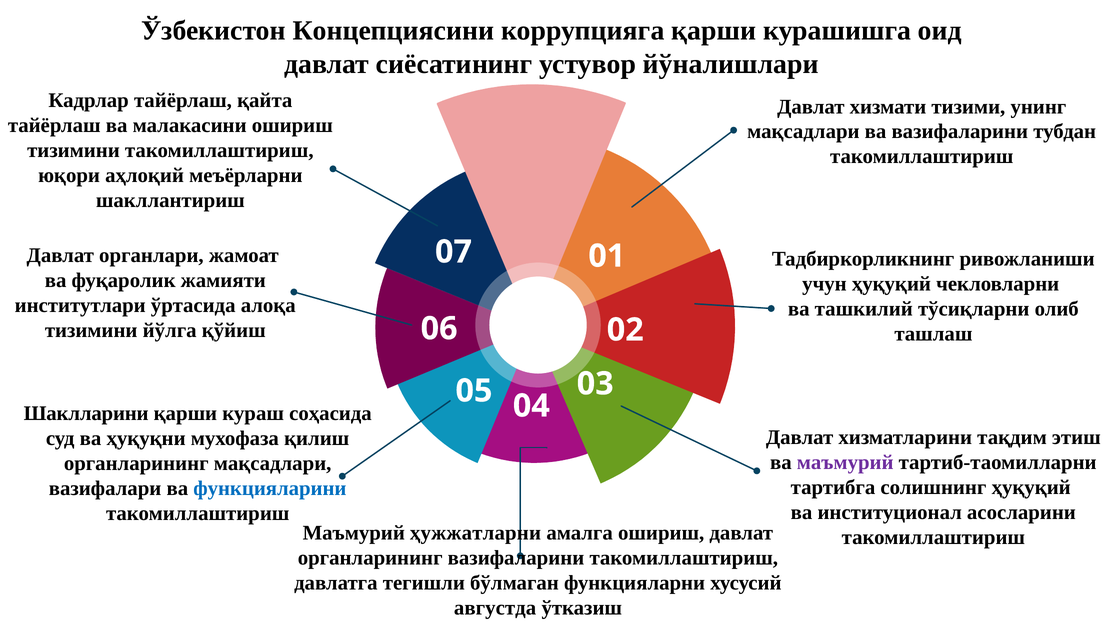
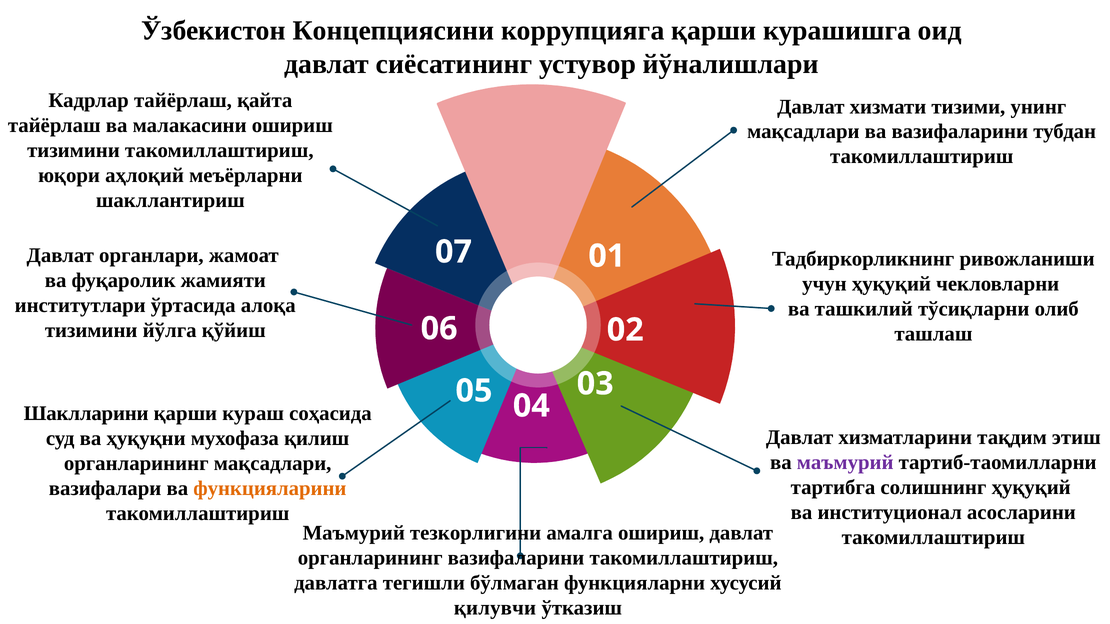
функцияларини colour: blue -> orange
ҳужжатларни: ҳужжатларни -> тезкорлигини
августда: августда -> қилувчи
